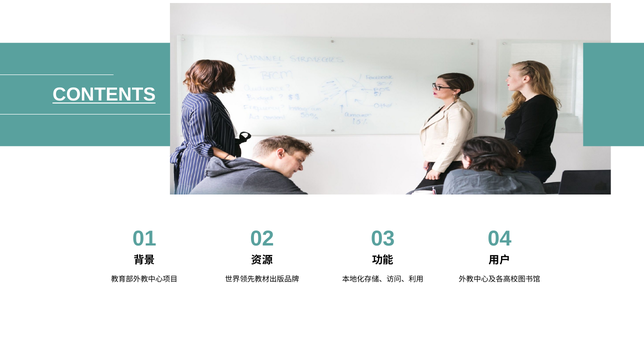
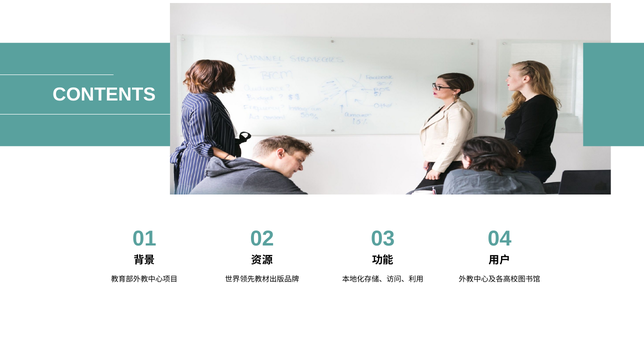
CONTENTS underline: present -> none
